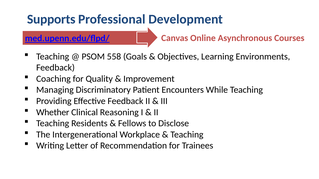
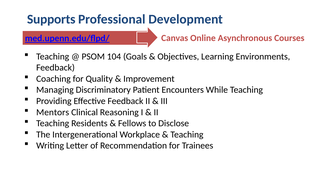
558: 558 -> 104
Whether: Whether -> Mentors
